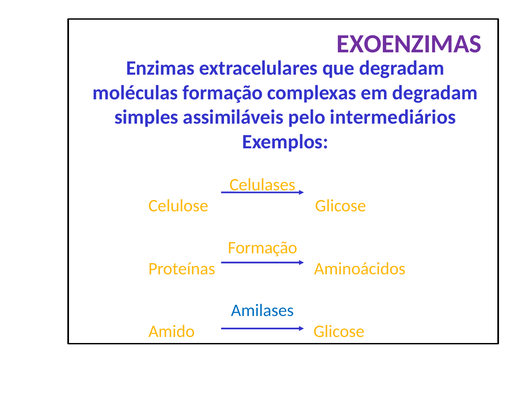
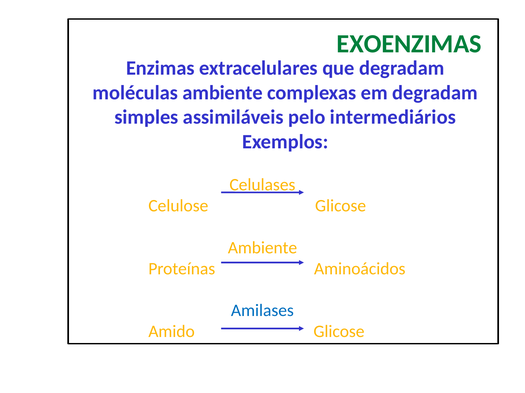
EXOENZIMAS colour: purple -> green
moléculas formação: formação -> ambiente
Formação at (263, 248): Formação -> Ambiente
